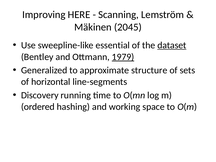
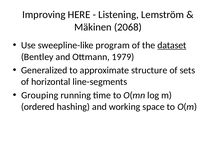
Scanning: Scanning -> Listening
2045: 2045 -> 2068
essential: essential -> program
1979 underline: present -> none
Discovery: Discovery -> Grouping
